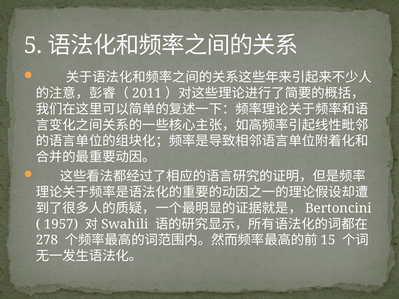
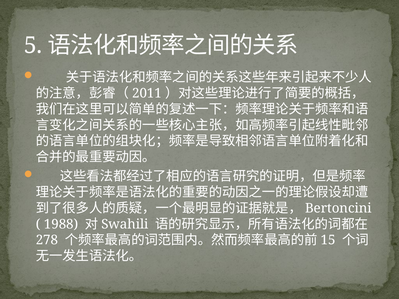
1957: 1957 -> 1988
